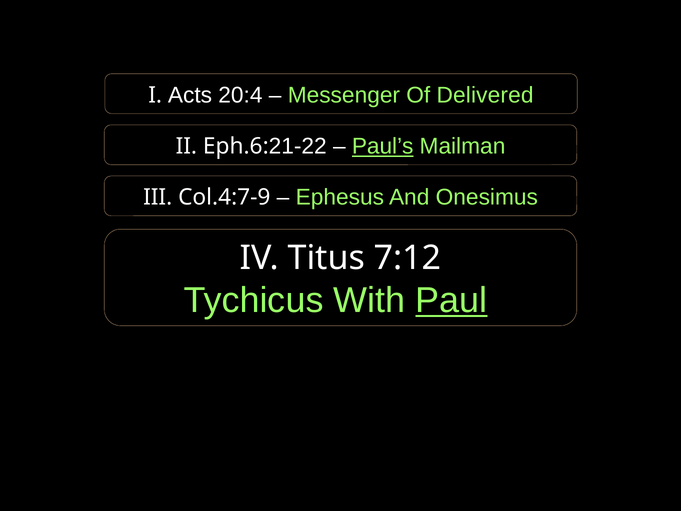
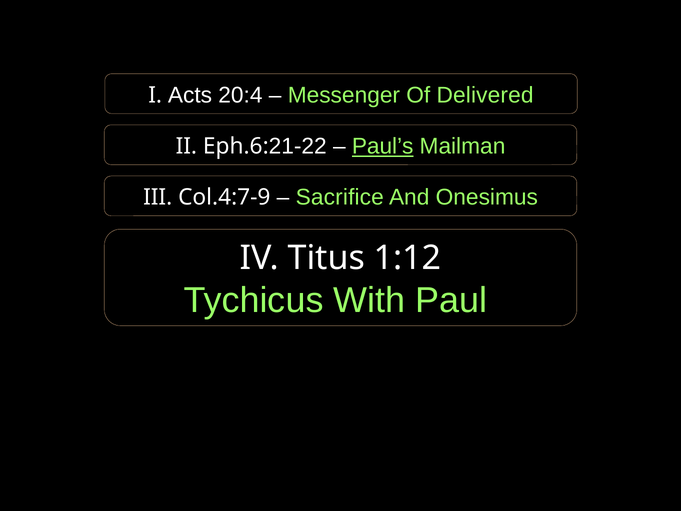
Ephesus: Ephesus -> Sacrifice
7:12: 7:12 -> 1:12
Paul underline: present -> none
